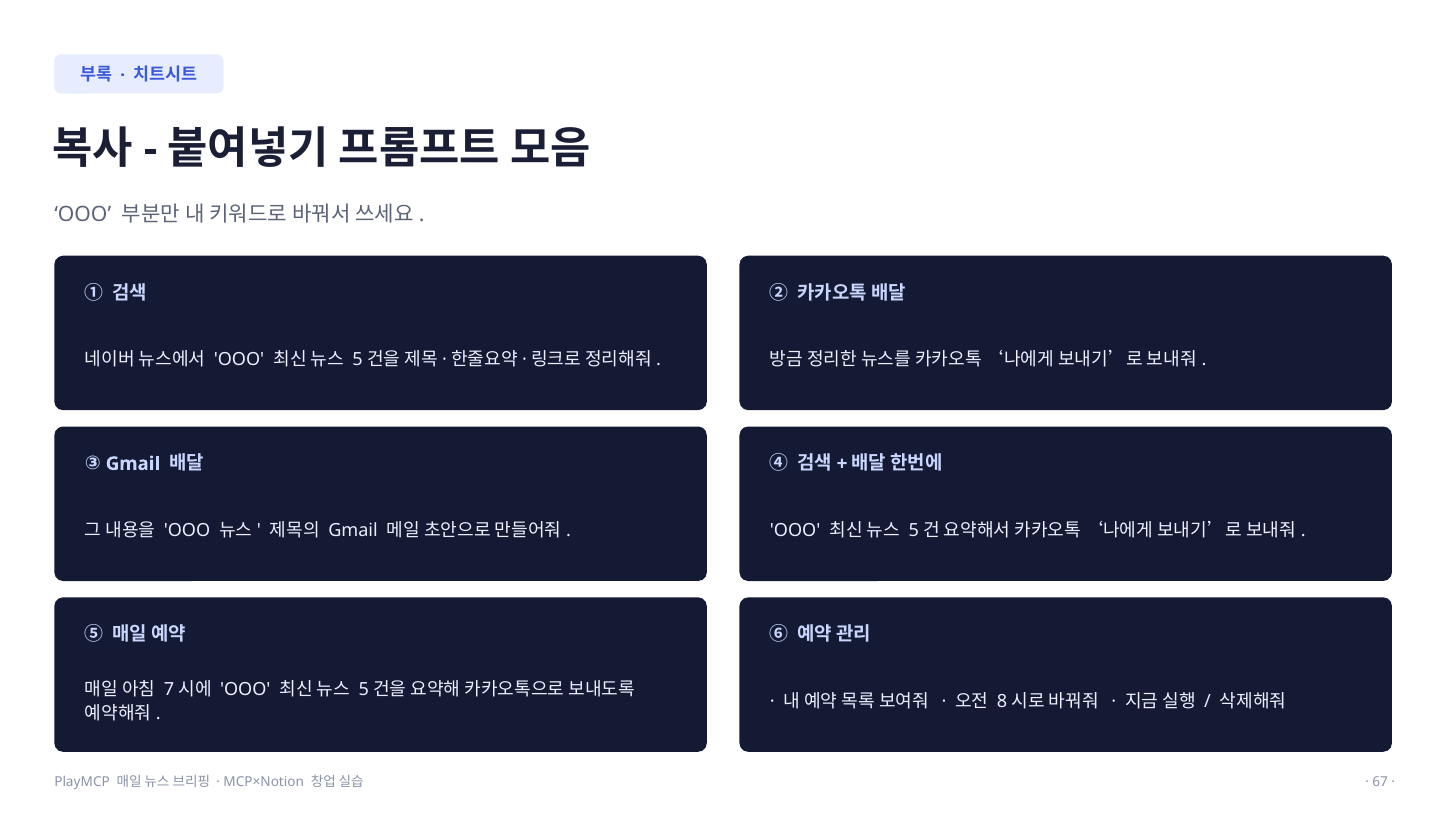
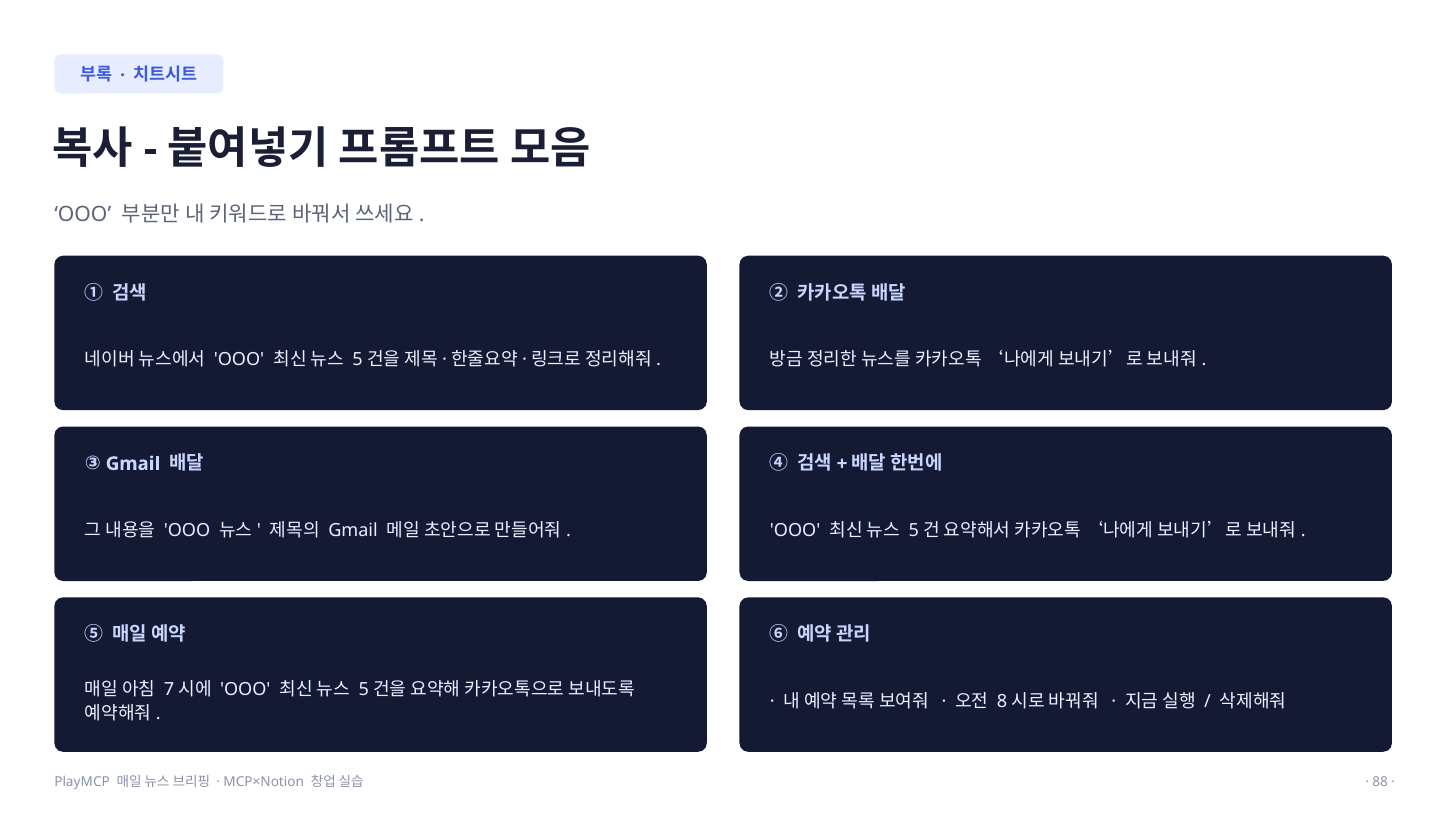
67: 67 -> 88
